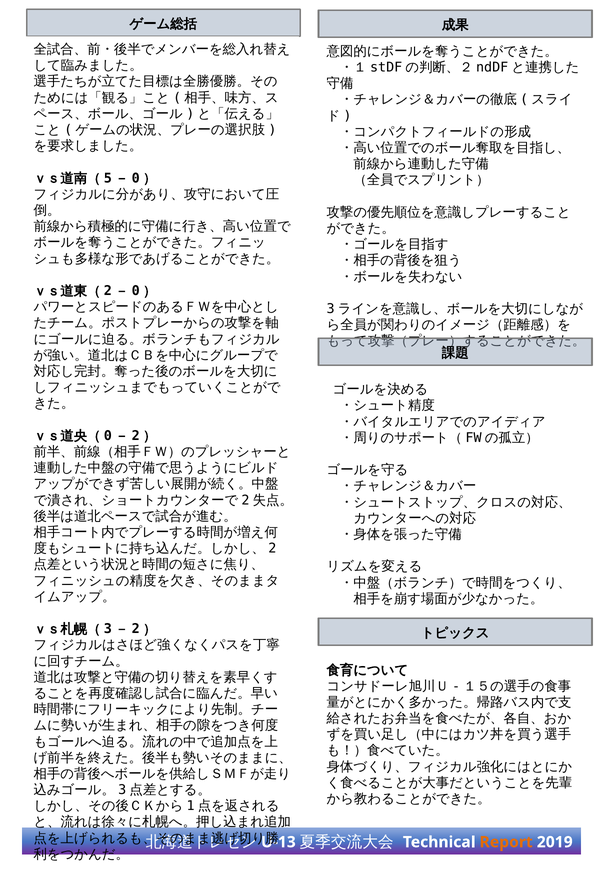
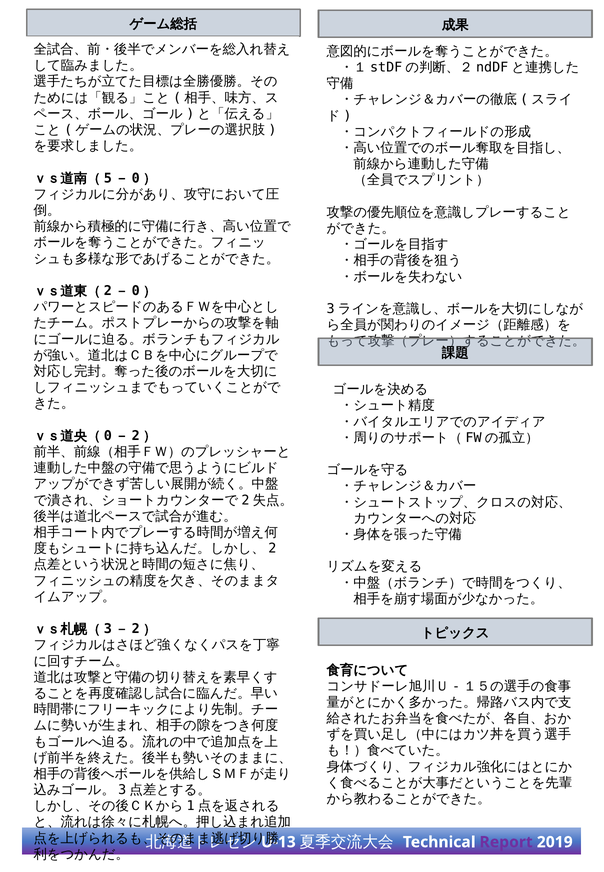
Report colour: orange -> purple
